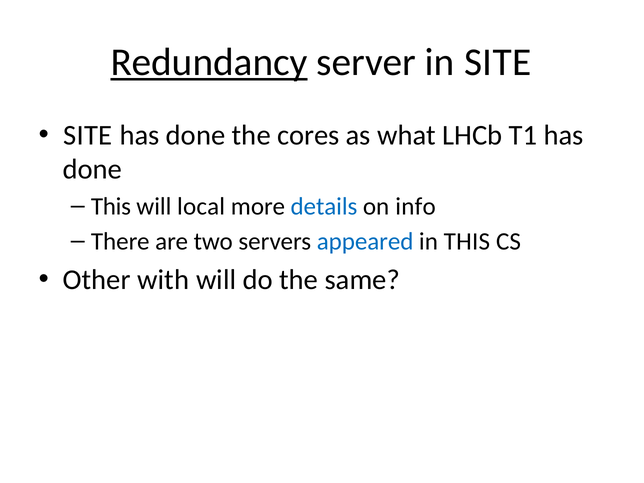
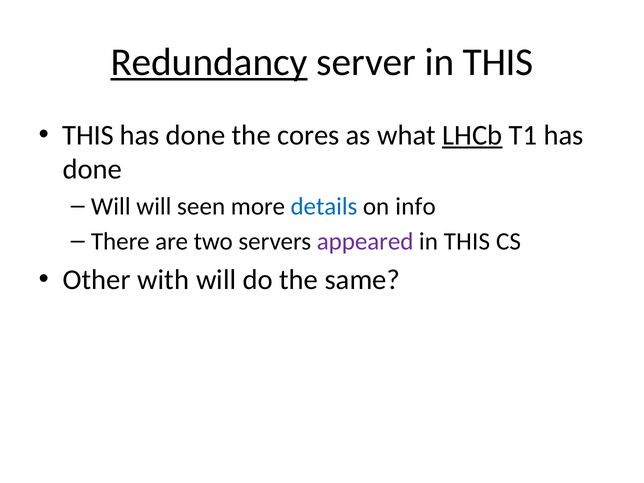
server in SITE: SITE -> THIS
SITE at (88, 135): SITE -> THIS
LHCb underline: none -> present
This at (111, 206): This -> Will
local: local -> seen
appeared colour: blue -> purple
